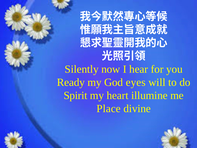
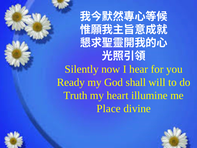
eyes: eyes -> shall
Spirit: Spirit -> Truth
